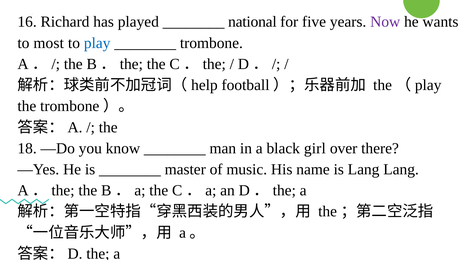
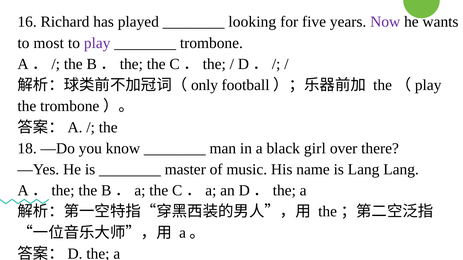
national: national -> looking
play at (97, 43) colour: blue -> purple
help: help -> only
